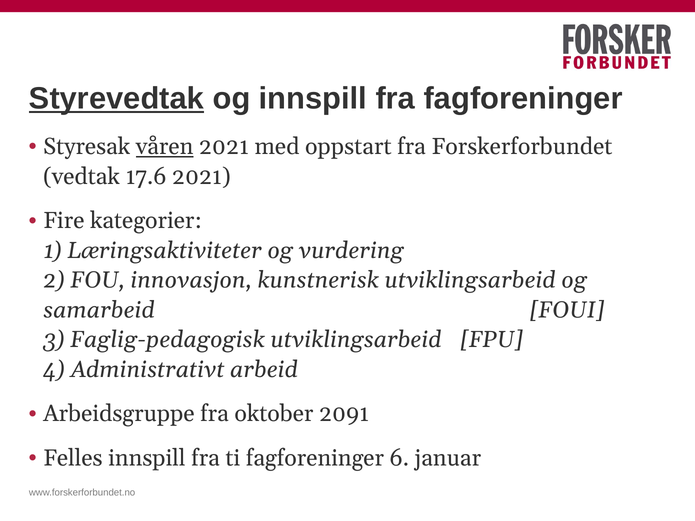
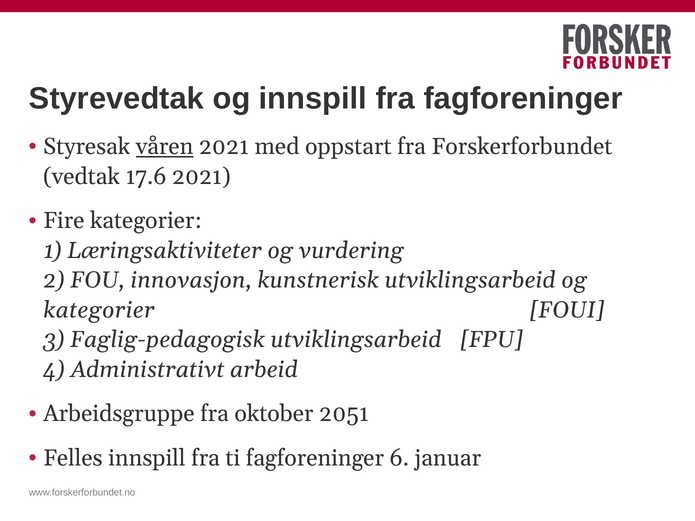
Styrevedtak underline: present -> none
samarbeid at (99, 310): samarbeid -> kategorier
2091: 2091 -> 2051
